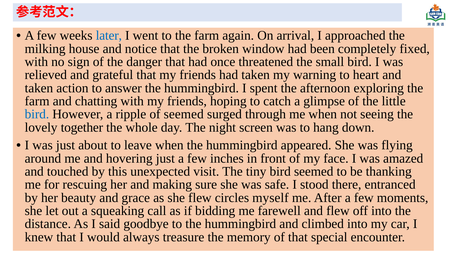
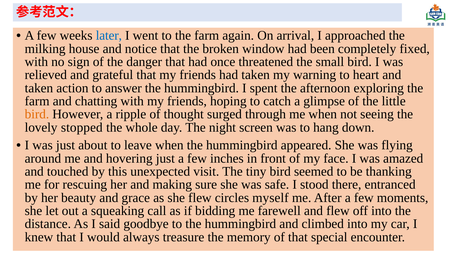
bird at (37, 114) colour: blue -> orange
of seemed: seemed -> thought
together: together -> stopped
